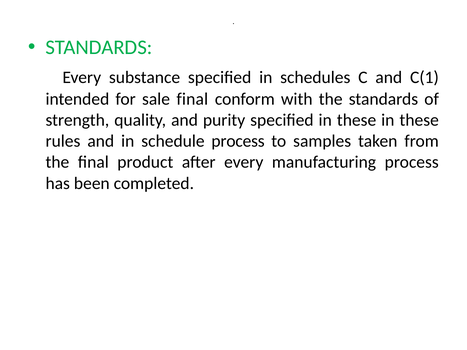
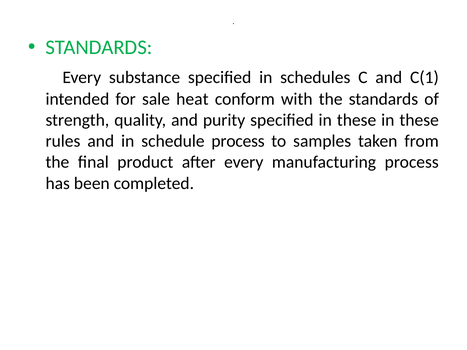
sale final: final -> heat
